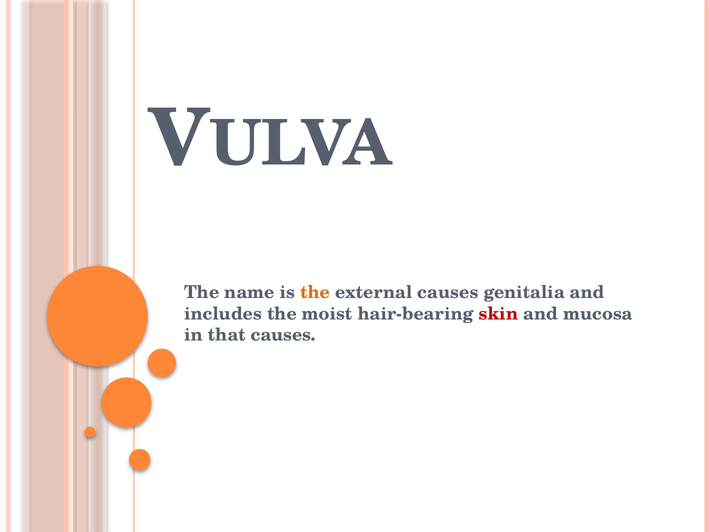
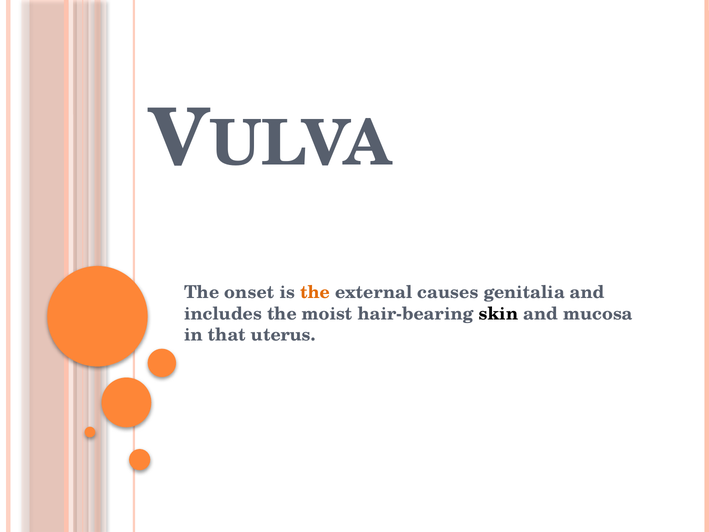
name: name -> onset
skin colour: red -> black
that causes: causes -> uterus
